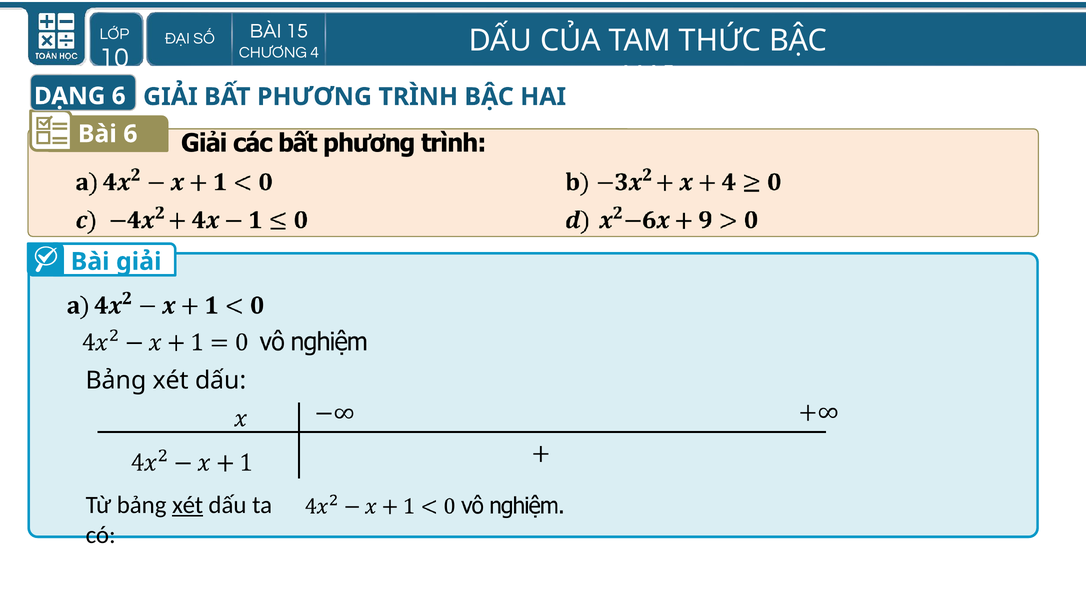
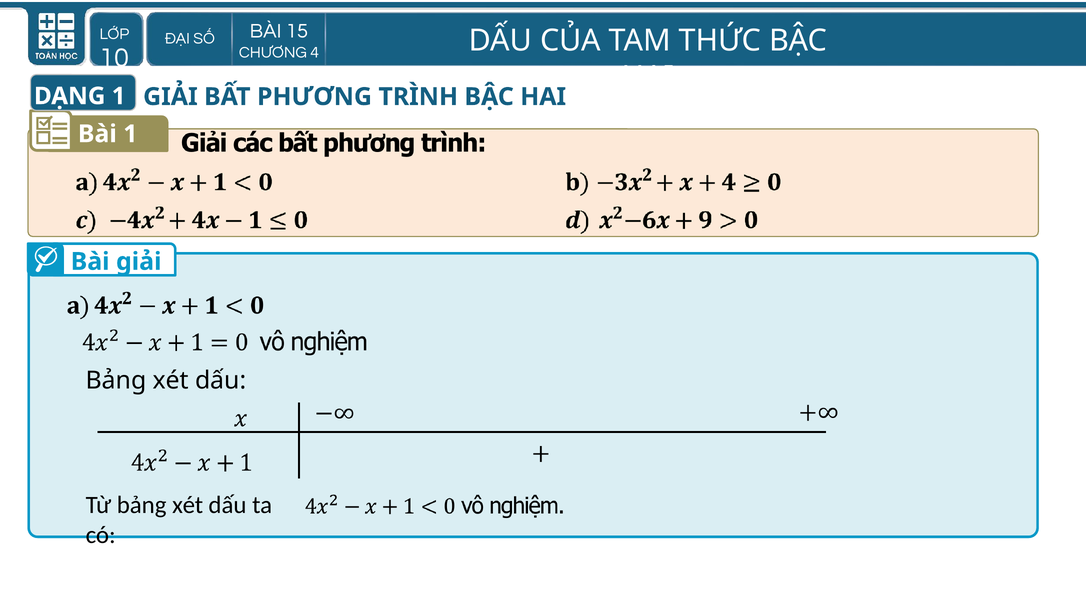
DẠNG 6: 6 -> 1
Bài 6: 6 -> 1
xét at (188, 505) underline: present -> none
